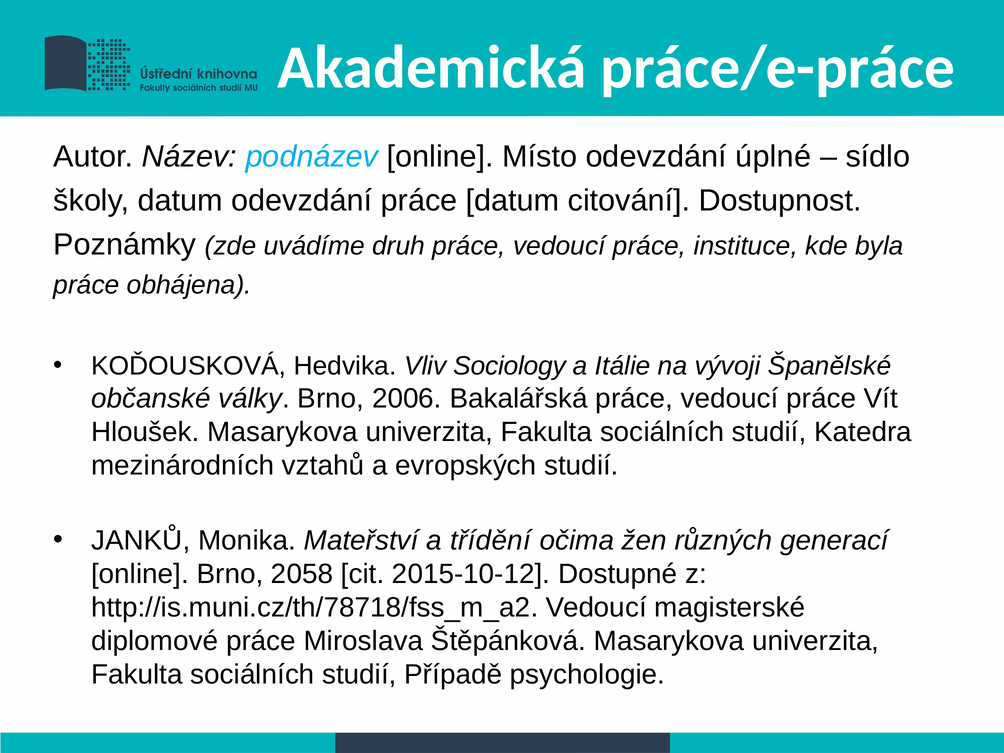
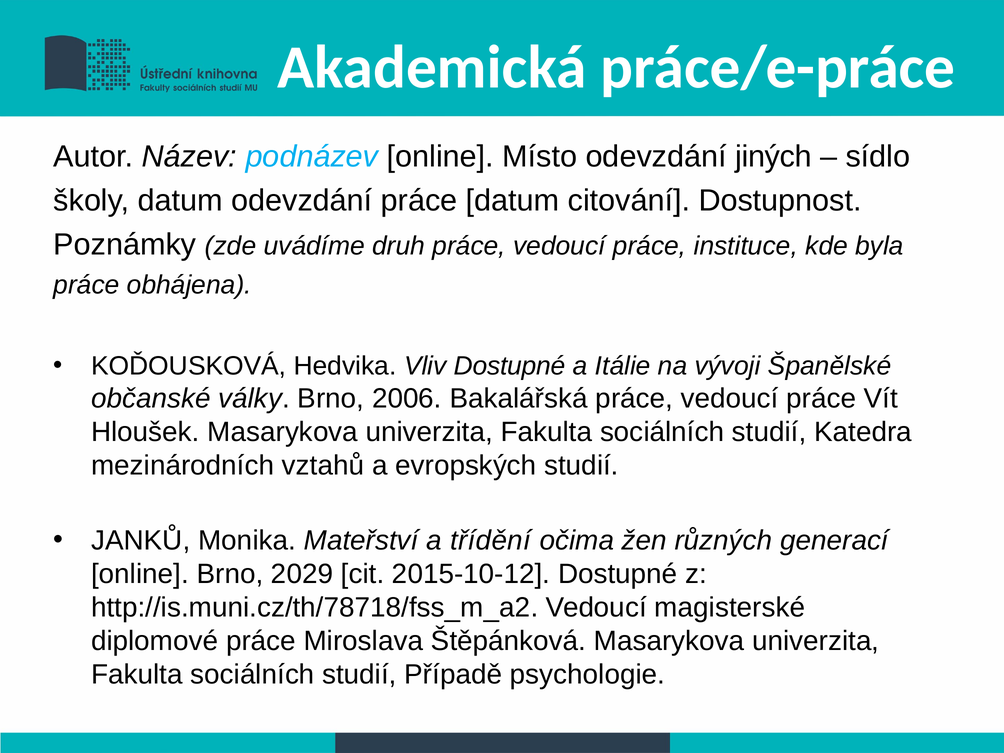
úplné: úplné -> jiných
Vliv Sociology: Sociology -> Dostupné
2058: 2058 -> 2029
